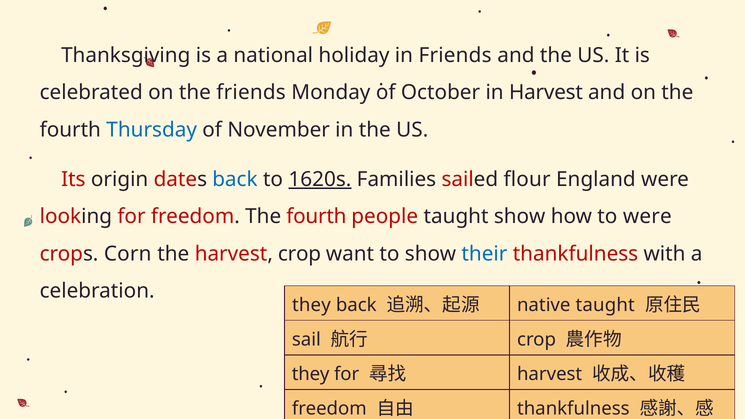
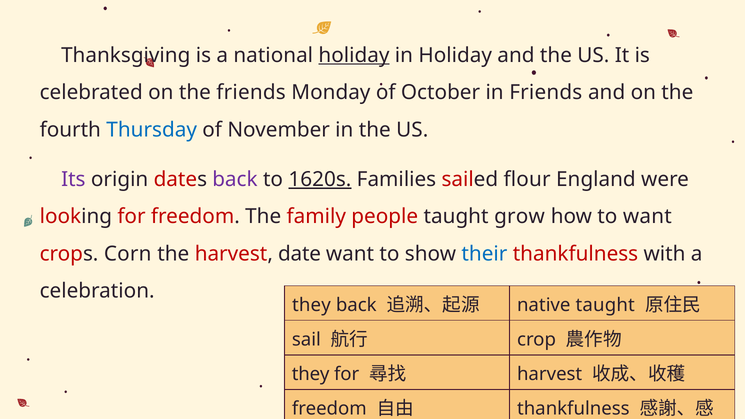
holiday at (354, 55) underline: none -> present
in Friends: Friends -> Holiday
in Harvest: Harvest -> Friends
Its colour: red -> purple
back at (235, 179) colour: blue -> purple
freedom The fourth: fourth -> family
taught show: show -> grow
to were: were -> want
harvest crop: crop -> date
